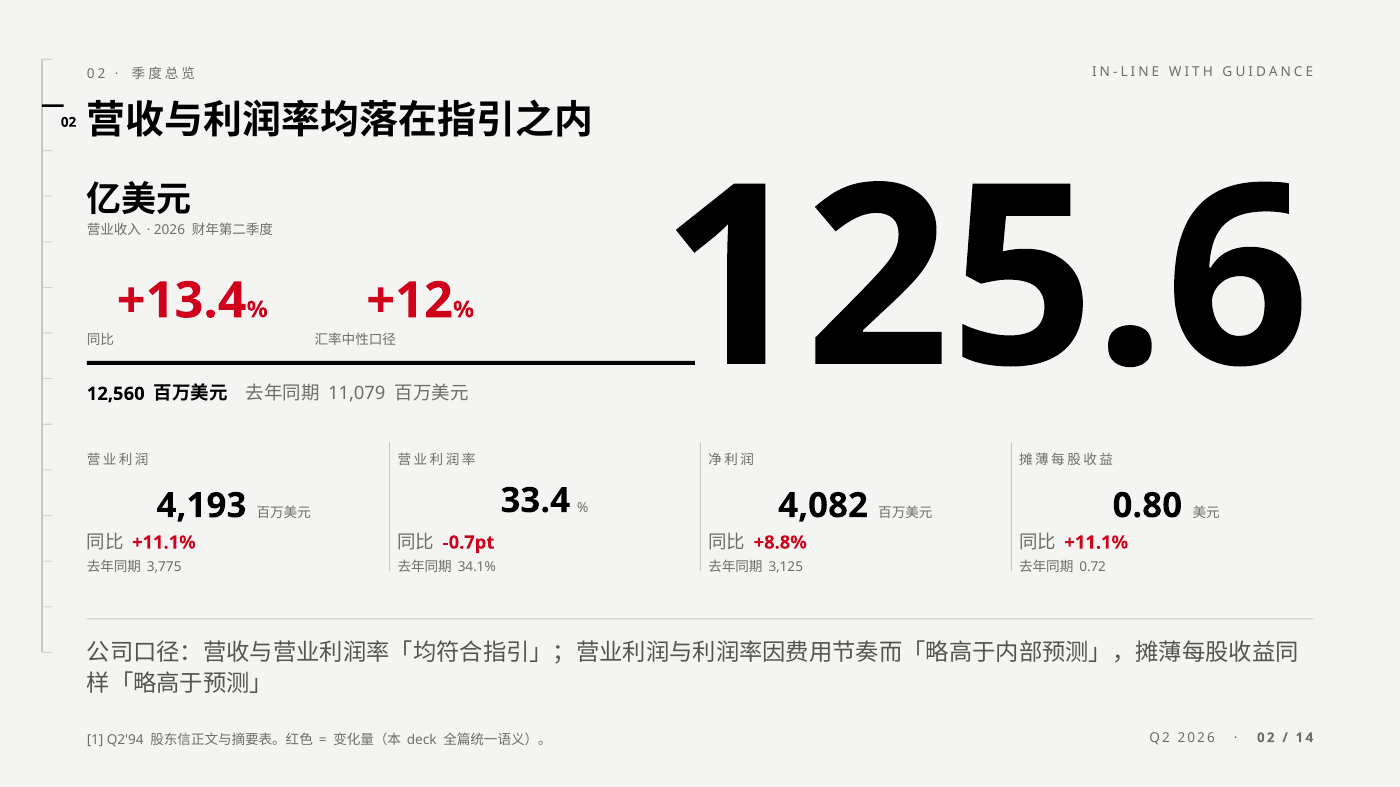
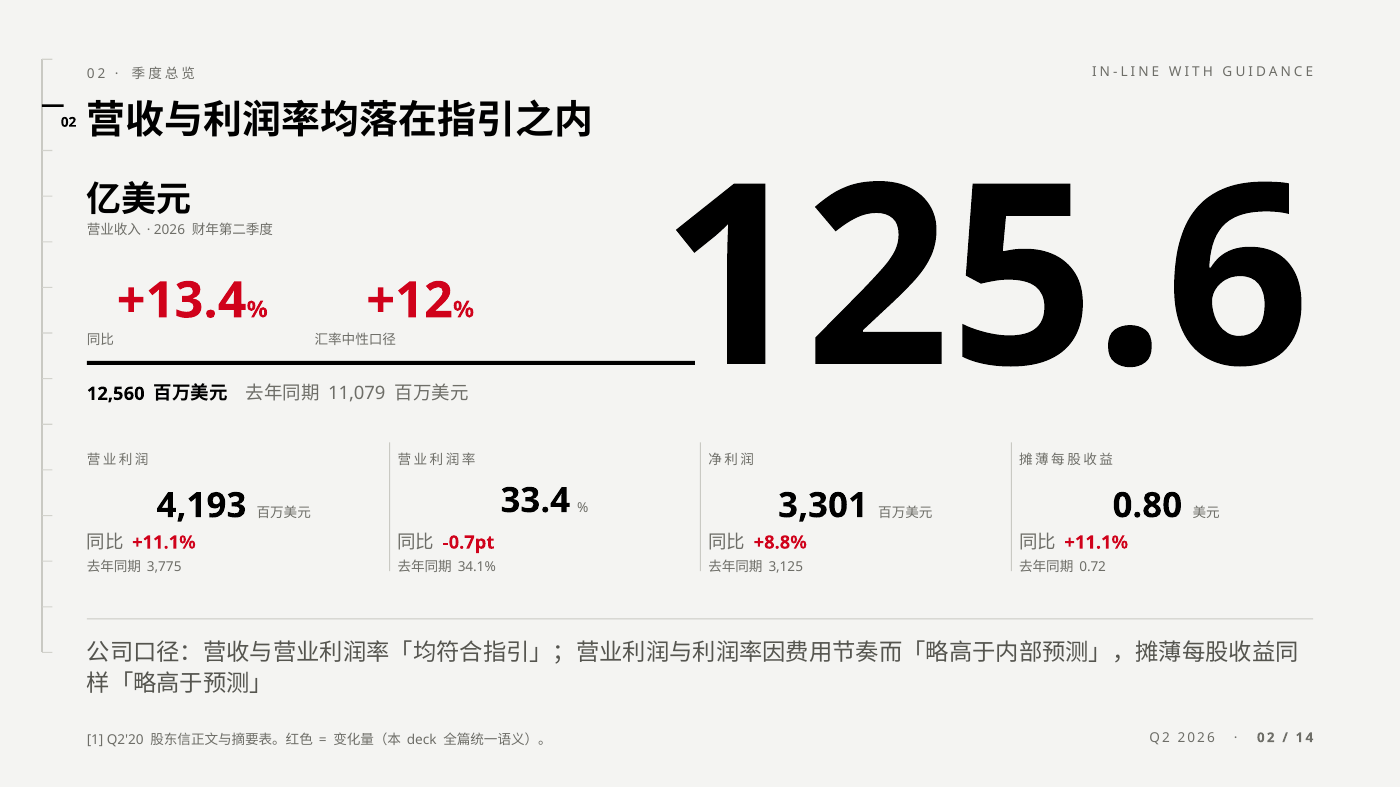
4,082: 4,082 -> 3,301
Q2'94: Q2'94 -> Q2'20
